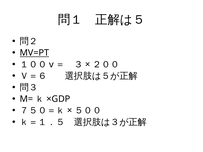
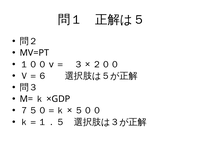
MV=PT underline: present -> none
